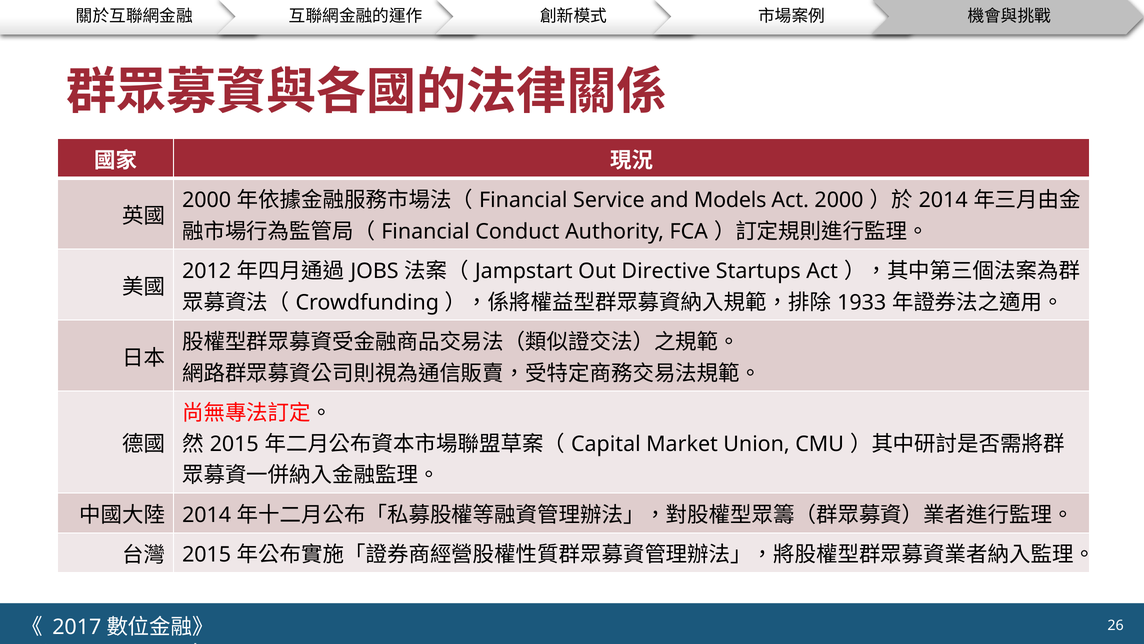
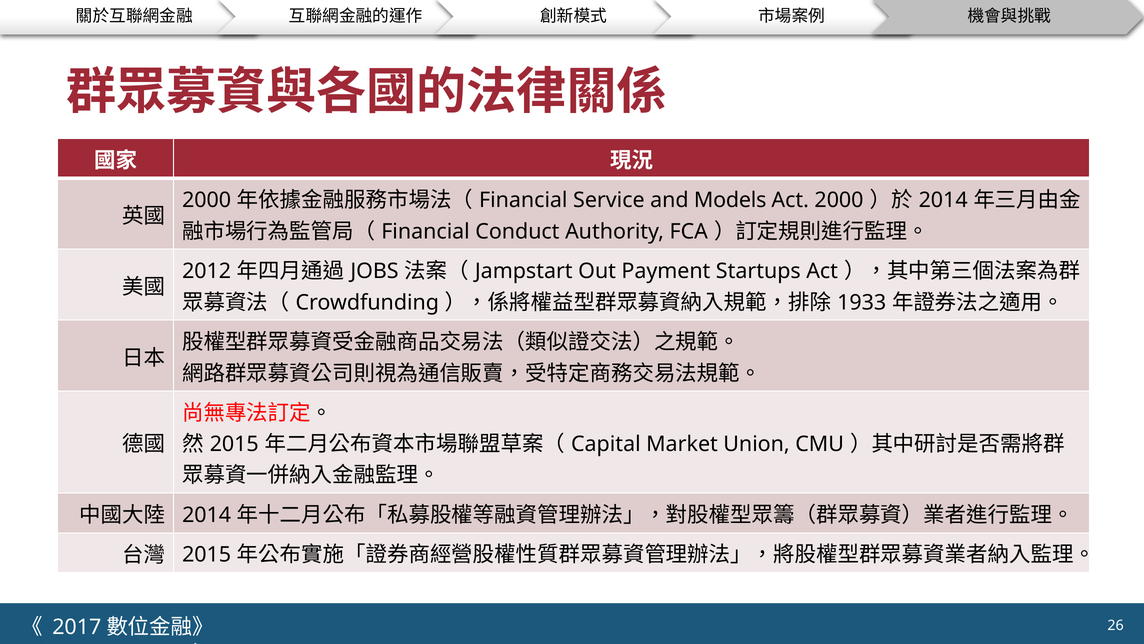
Directive: Directive -> Payment
